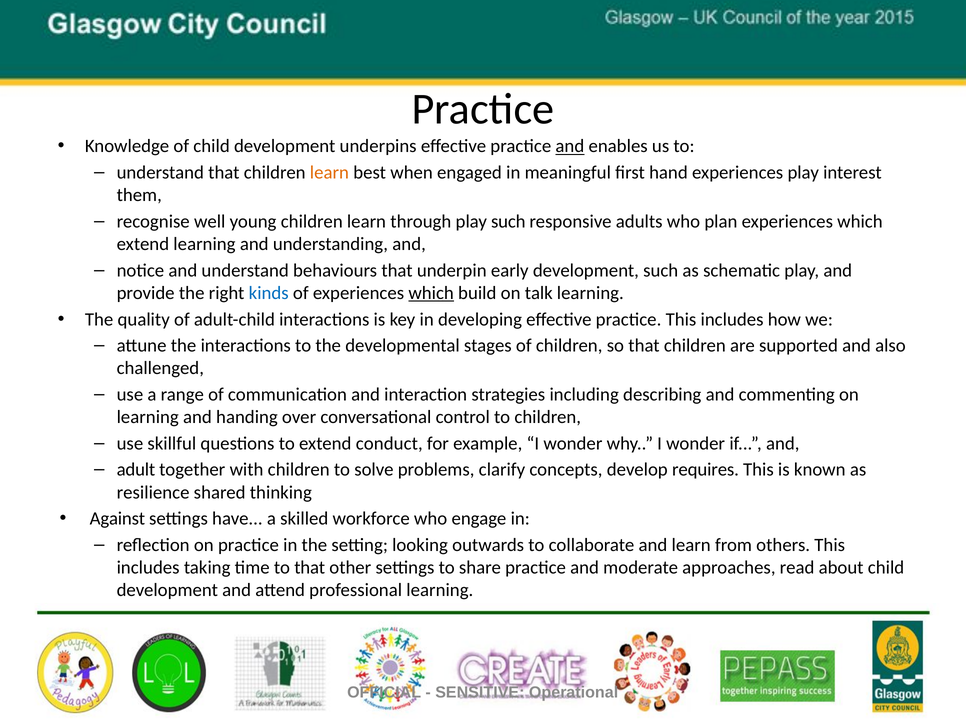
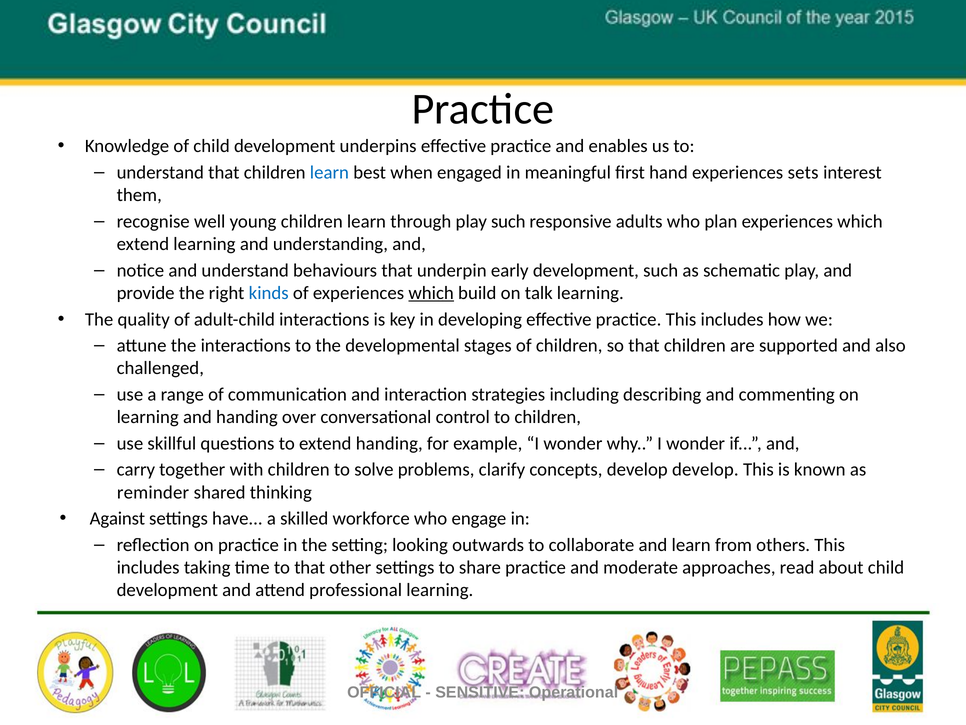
and at (570, 146) underline: present -> none
learn at (329, 172) colour: orange -> blue
experiences play: play -> sets
extend conduct: conduct -> handing
adult: adult -> carry
develop requires: requires -> develop
resilience: resilience -> reminder
